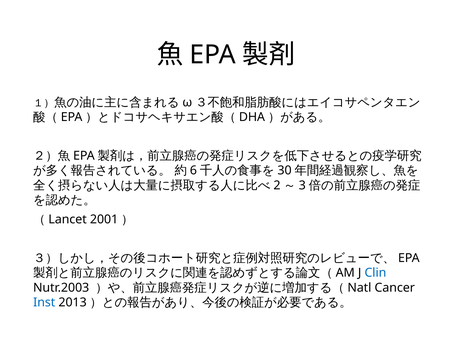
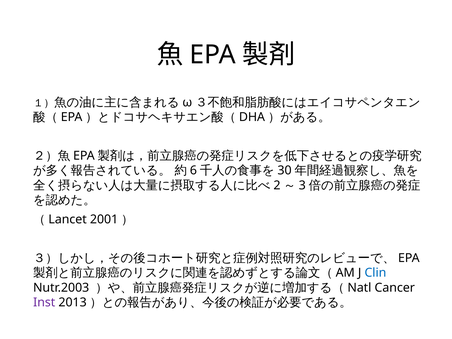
Inst colour: blue -> purple
